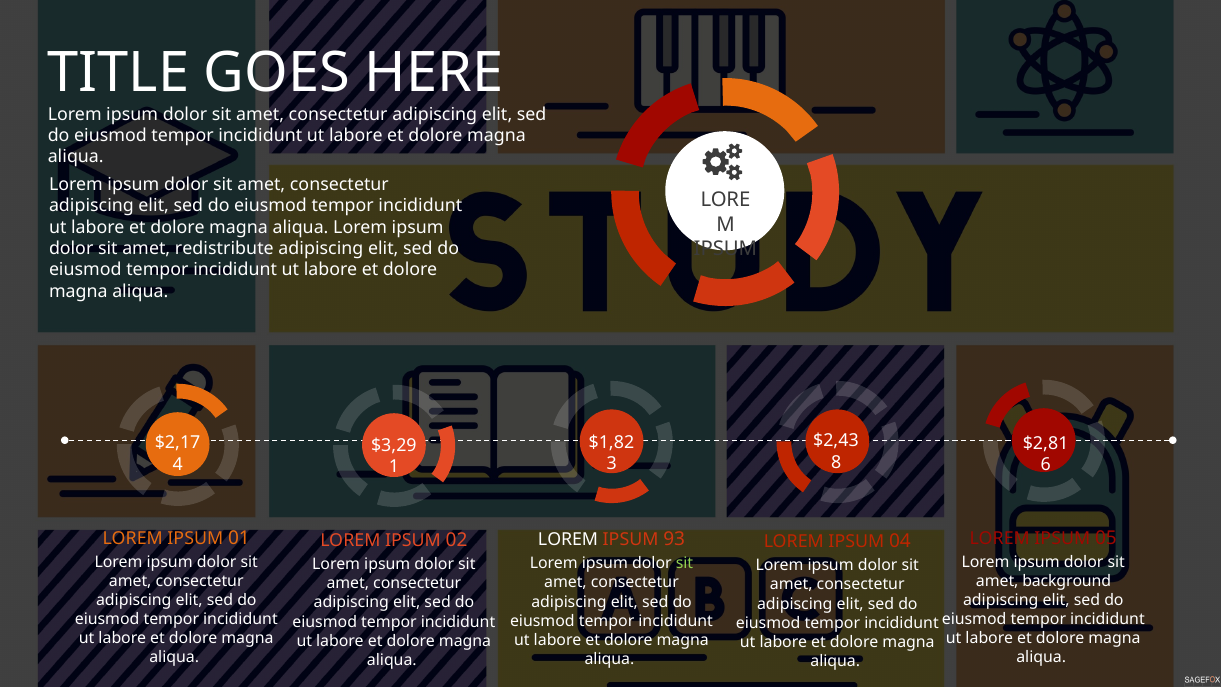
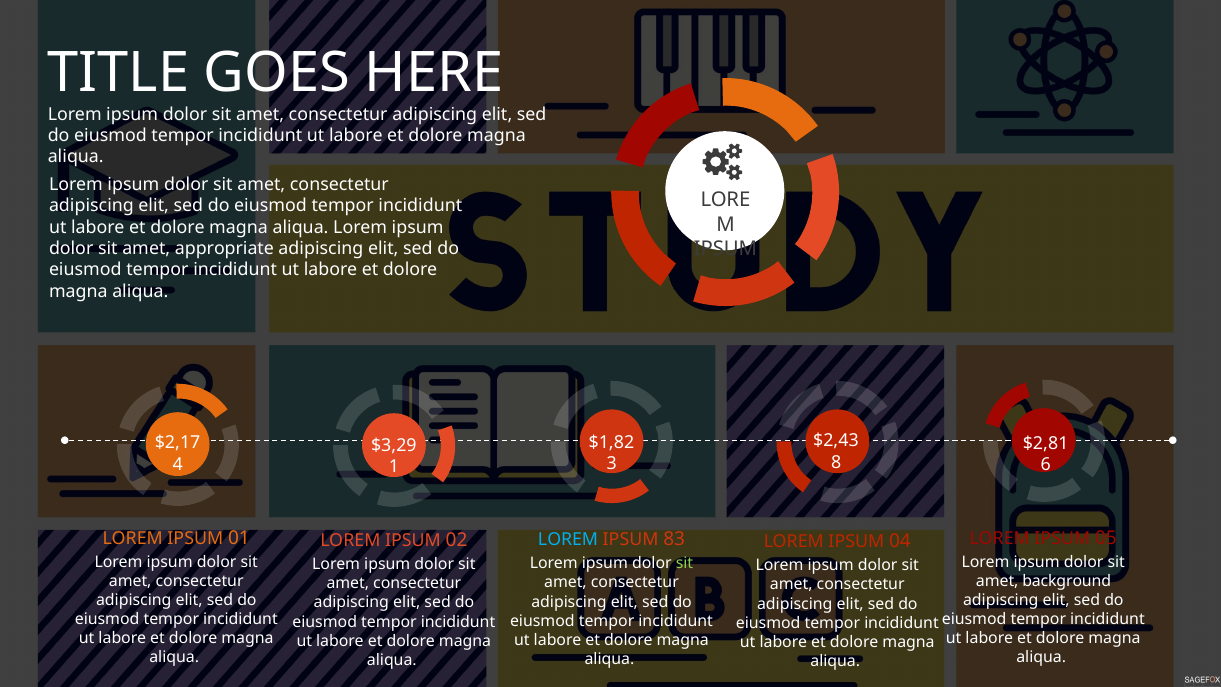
redistribute: redistribute -> appropriate
LOREM at (568, 540) colour: white -> light blue
93: 93 -> 83
